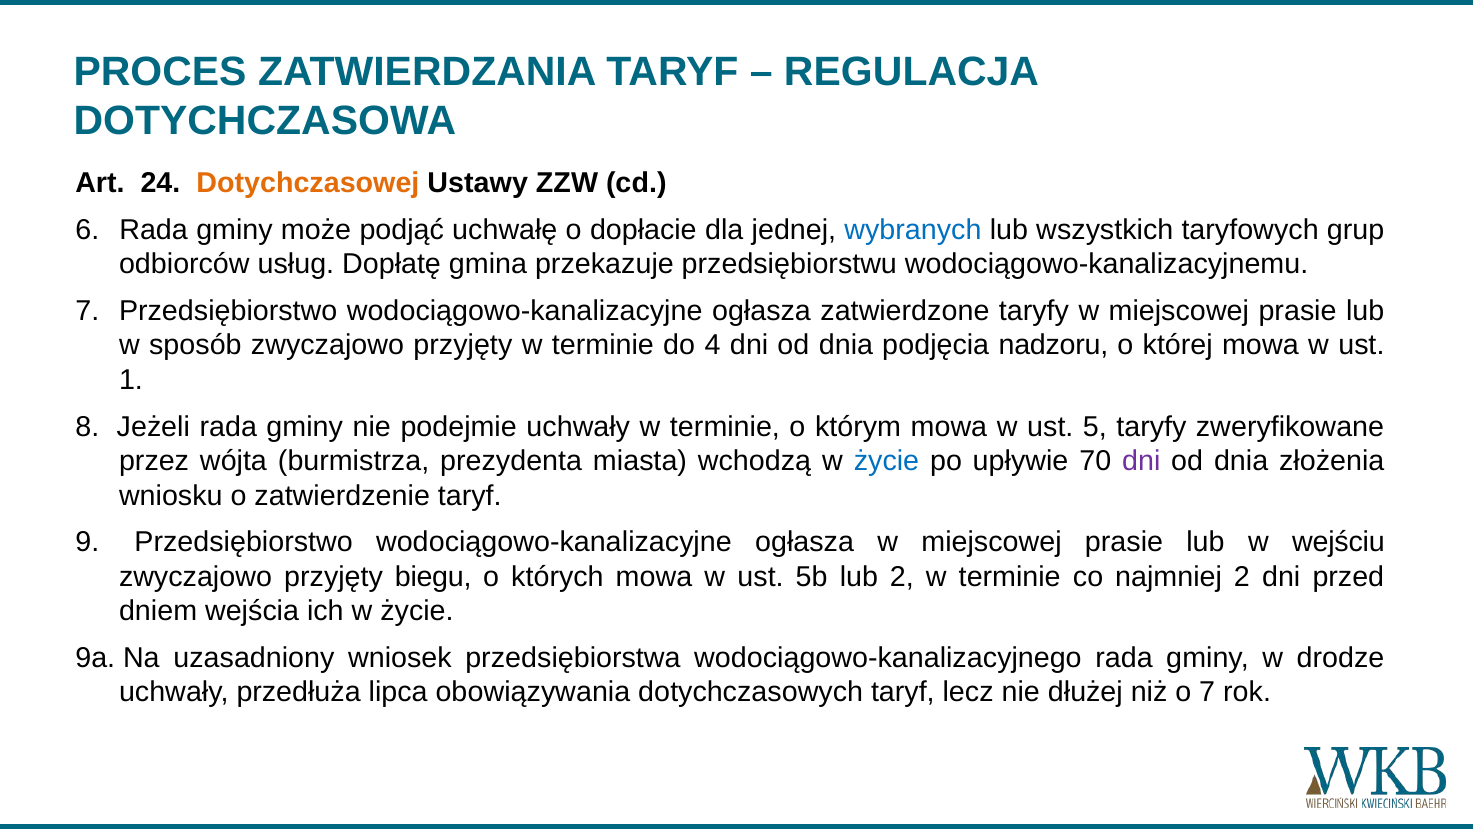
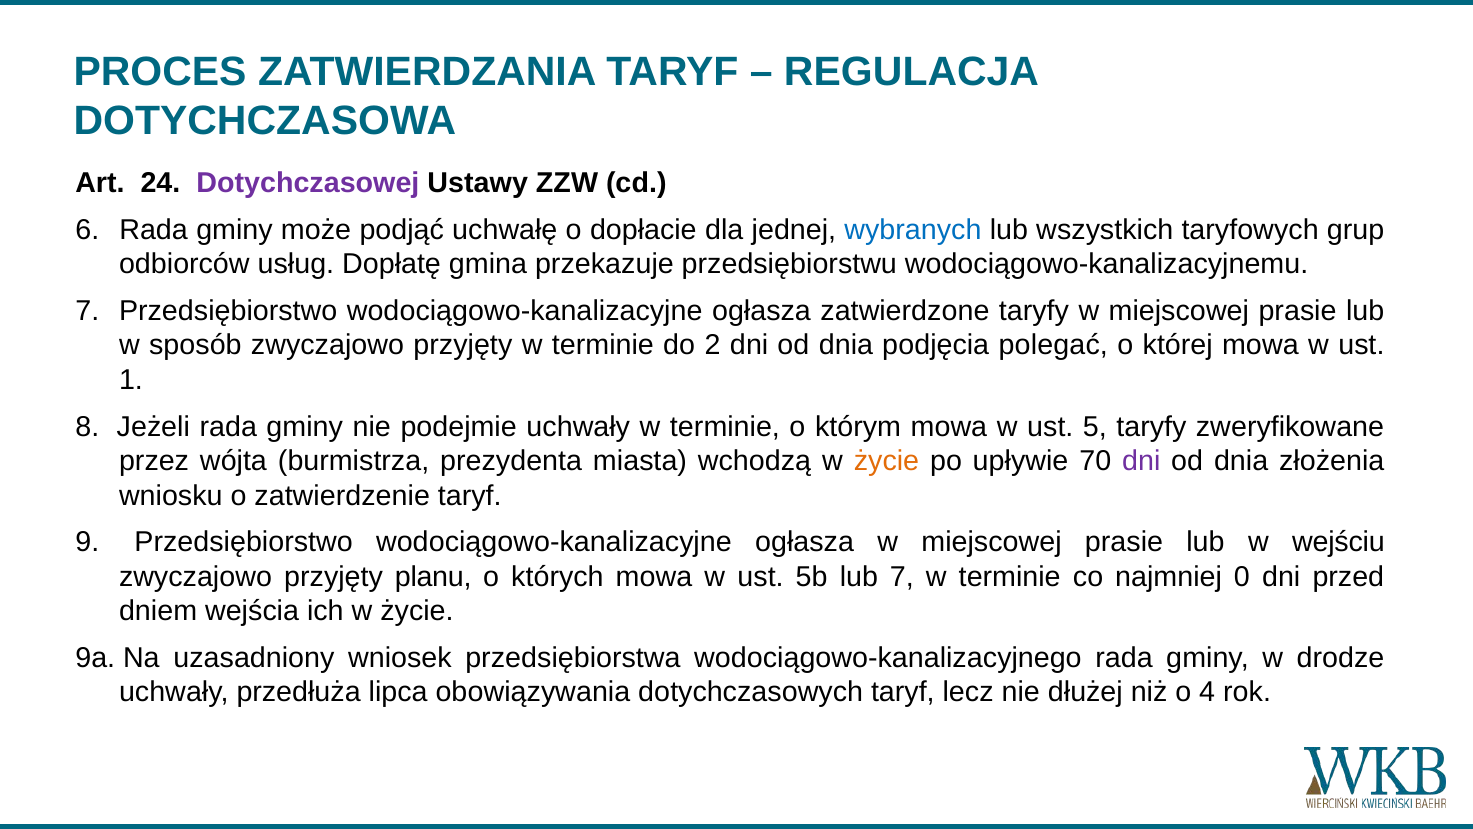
Dotychczasowej colour: orange -> purple
4: 4 -> 2
nadzoru: nadzoru -> polegać
życie at (886, 461) colour: blue -> orange
biegu: biegu -> planu
lub 2: 2 -> 7
najmniej 2: 2 -> 0
o 7: 7 -> 4
